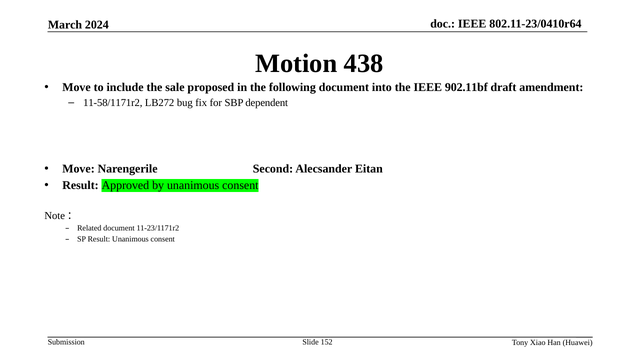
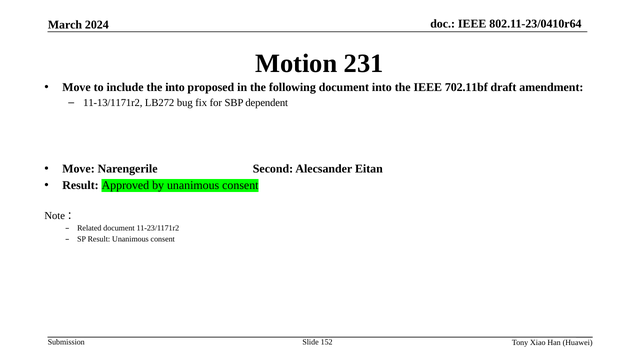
438: 438 -> 231
the sale: sale -> into
902.11bf: 902.11bf -> 702.11bf
11-58/1171r2: 11-58/1171r2 -> 11-13/1171r2
